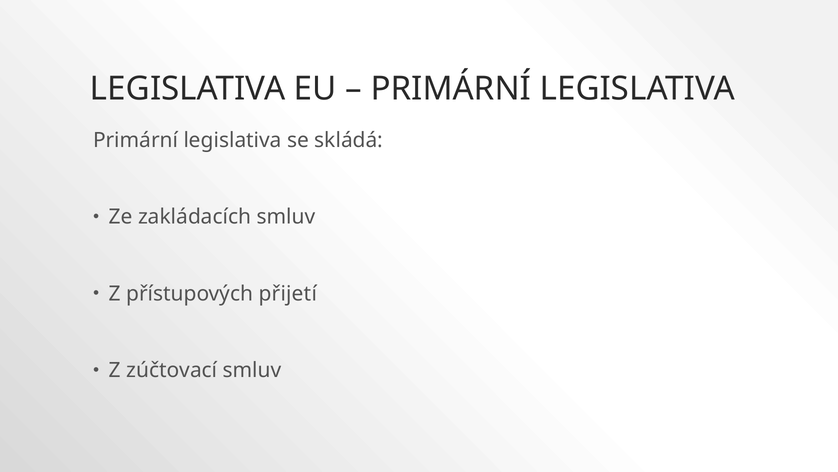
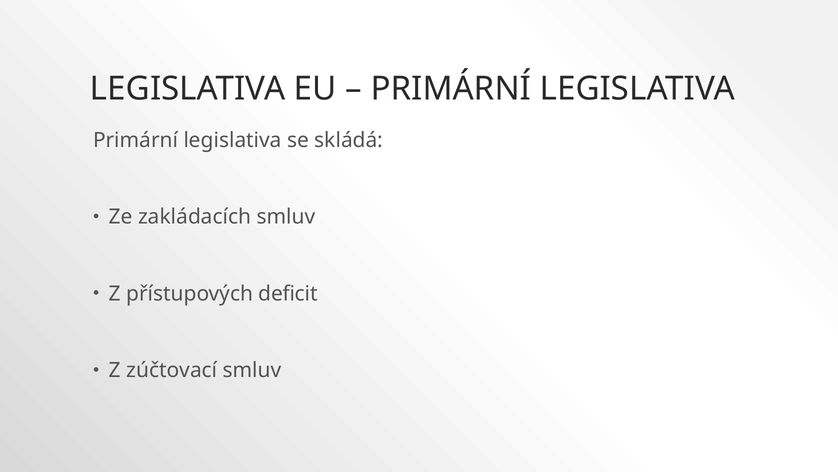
přijetí: přijetí -> deficit
